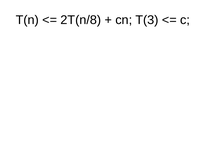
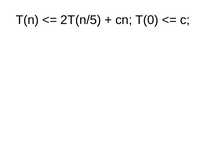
2T(n/8: 2T(n/8 -> 2T(n/5
T(3: T(3 -> T(0
